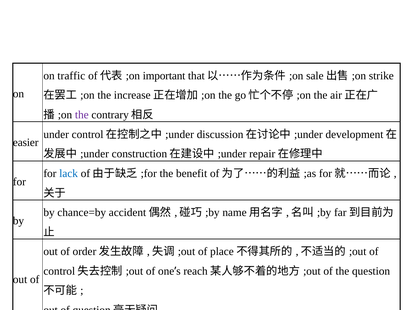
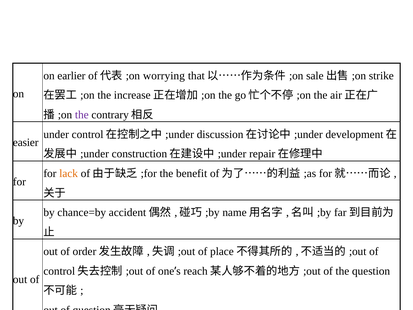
traffic: traffic -> earlier
important: important -> worrying
lack colour: blue -> orange
